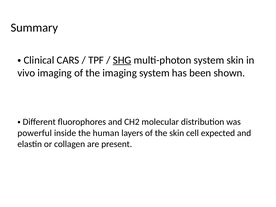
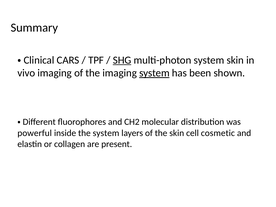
system at (154, 73) underline: none -> present
the human: human -> system
expected: expected -> cosmetic
